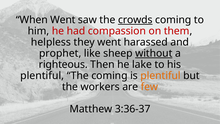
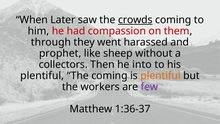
When Went: Went -> Later
helpless: helpless -> through
without underline: present -> none
righteous: righteous -> collectors
lake: lake -> into
few colour: orange -> purple
3:36-37: 3:36-37 -> 1:36-37
